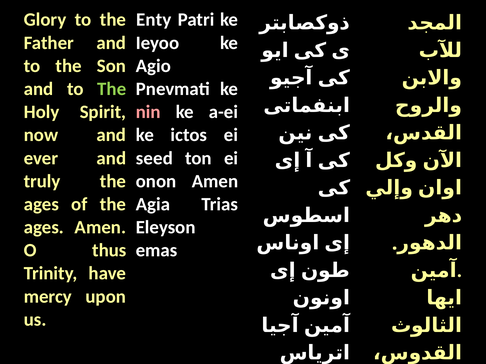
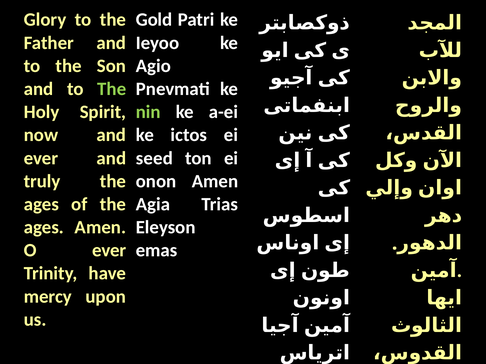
Enty: Enty -> Gold
nin colour: pink -> light green
O thus: thus -> ever
